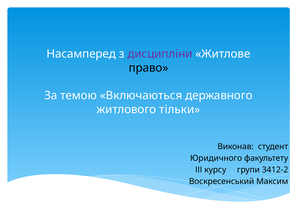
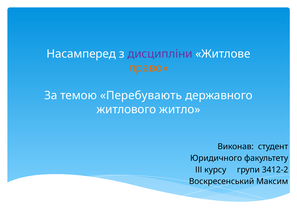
право colour: black -> orange
Включаються: Включаються -> Перебувають
тільки: тільки -> житло
